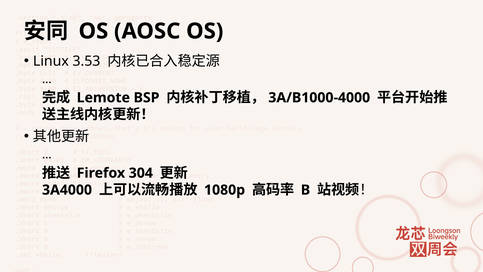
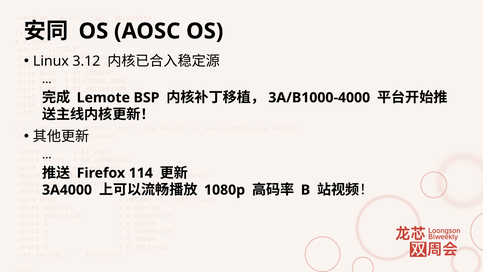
3.53: 3.53 -> 3.12
304: 304 -> 114
